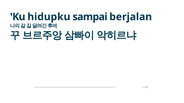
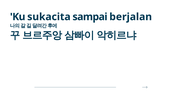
hidupku: hidupku -> sukacita
